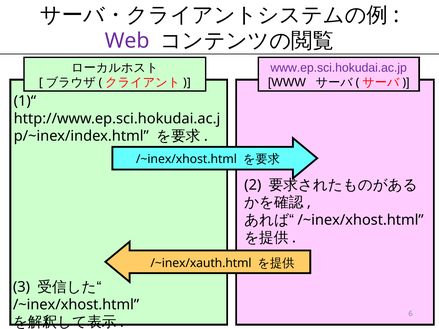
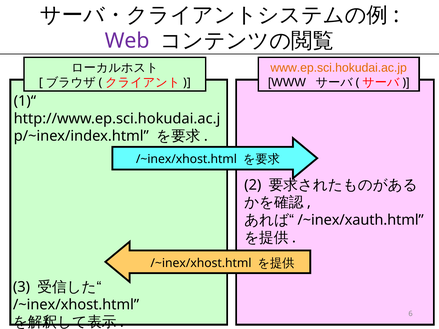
www.ep.sci.hokudai.ac.jp colour: purple -> orange
/~inex/xhost.html at (361, 220): /~inex/xhost.html -> /~inex/xauth.html
/~inex/xauth.html at (201, 263): /~inex/xauth.html -> /~inex/xhost.html
